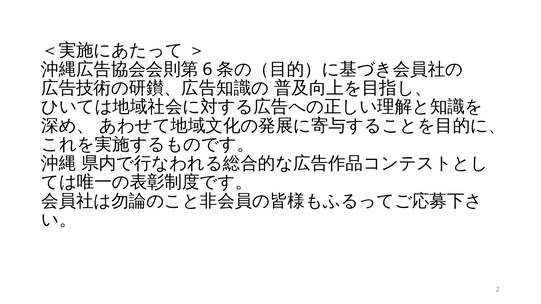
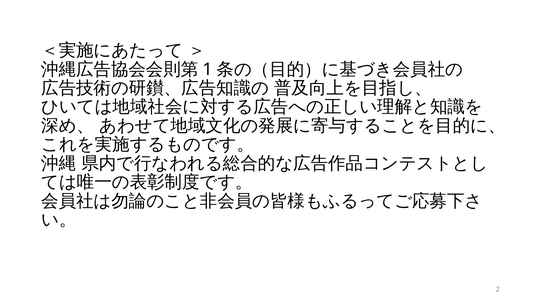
6: 6 -> 1
